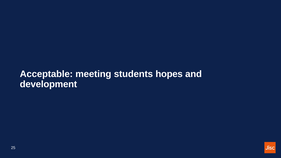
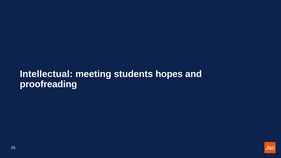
Acceptable: Acceptable -> Intellectual
development: development -> proofreading
